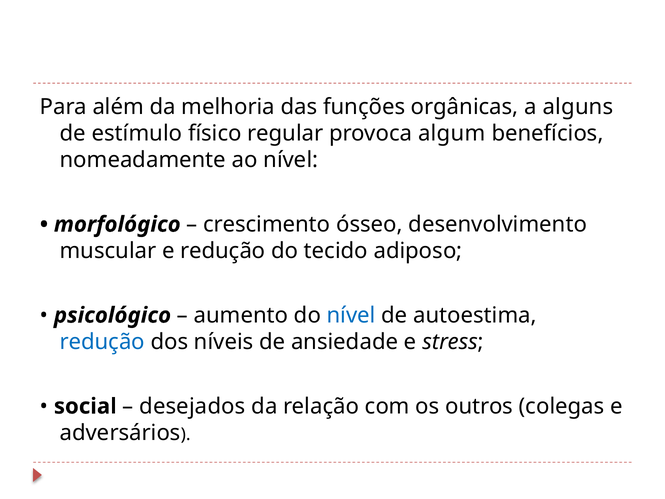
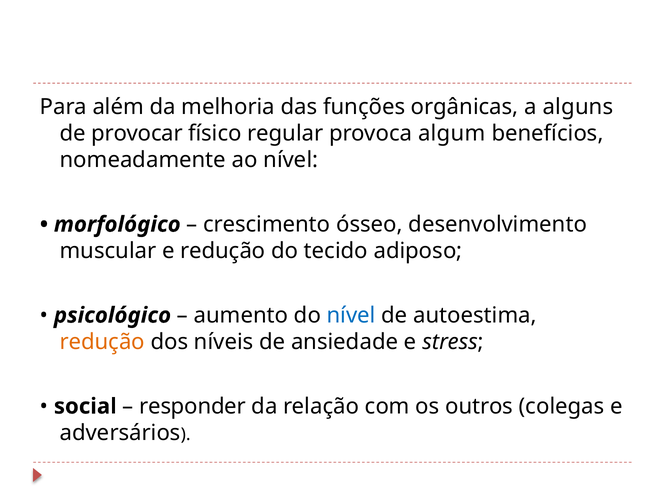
estímulo: estímulo -> provocar
redução at (102, 342) colour: blue -> orange
desejados: desejados -> responder
